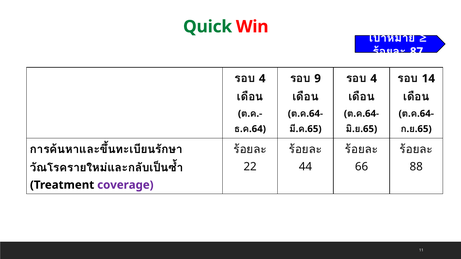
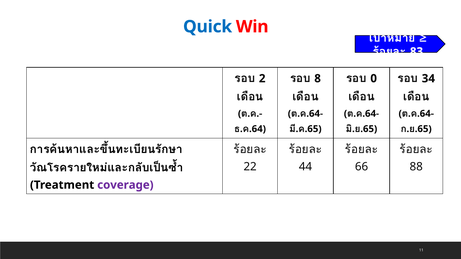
Quick colour: green -> blue
87: 87 -> 83
4 at (262, 79): 4 -> 2
9: 9 -> 8
4 at (374, 79): 4 -> 0
14: 14 -> 34
